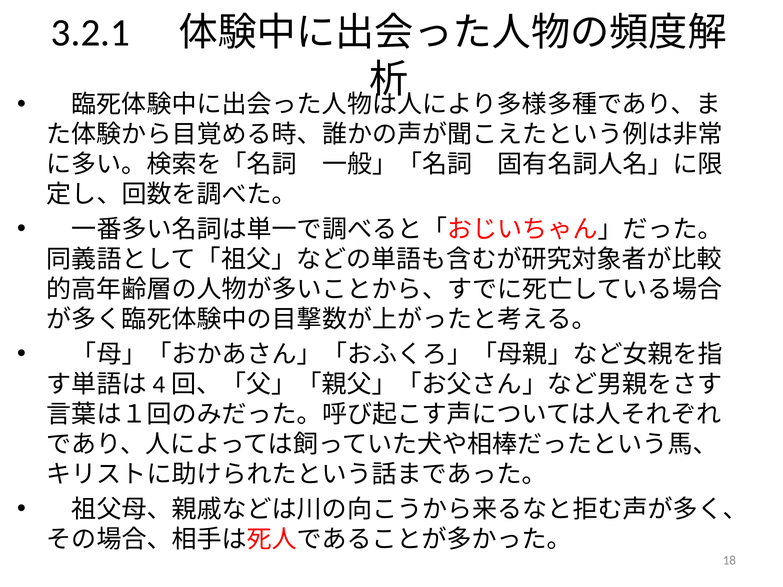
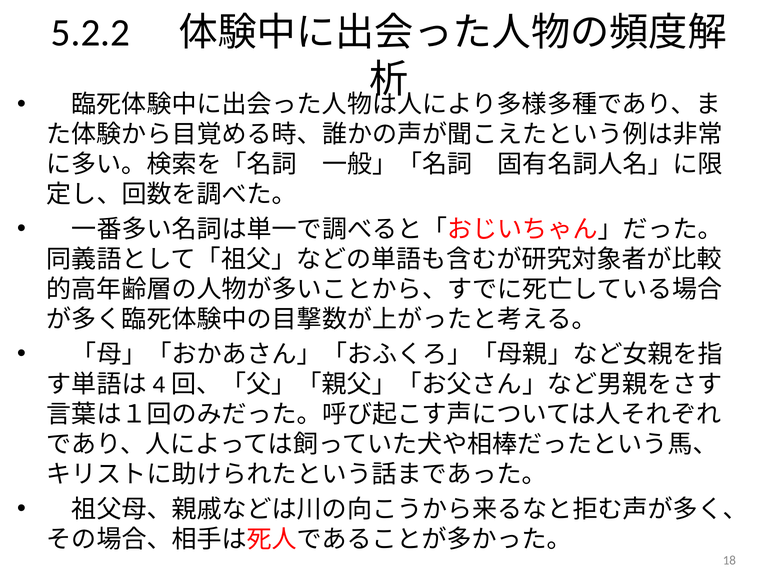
3.2.1: 3.2.1 -> 5.2.2
